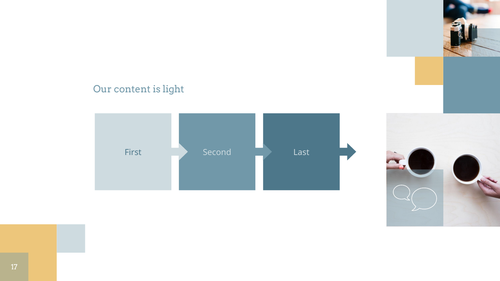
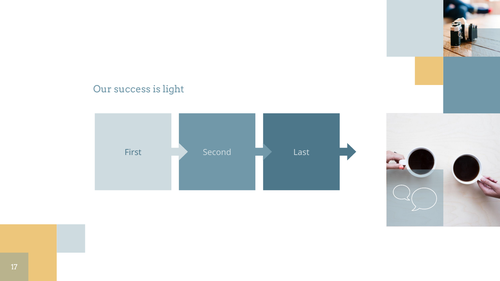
content: content -> success
